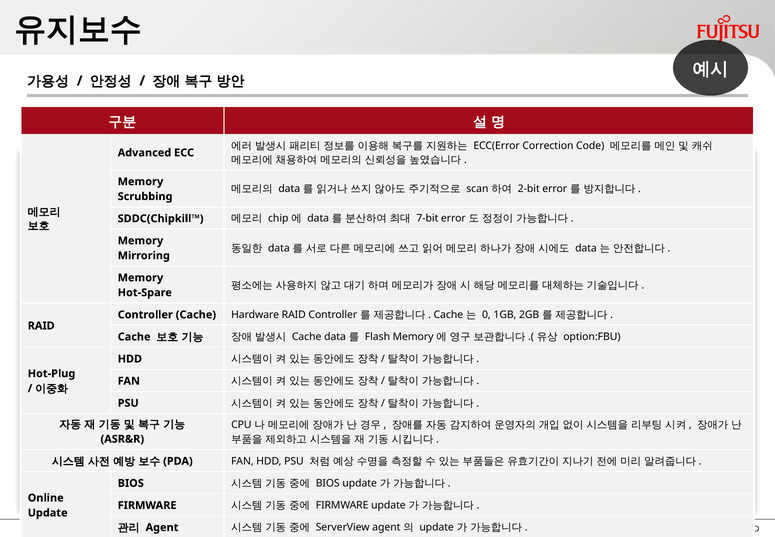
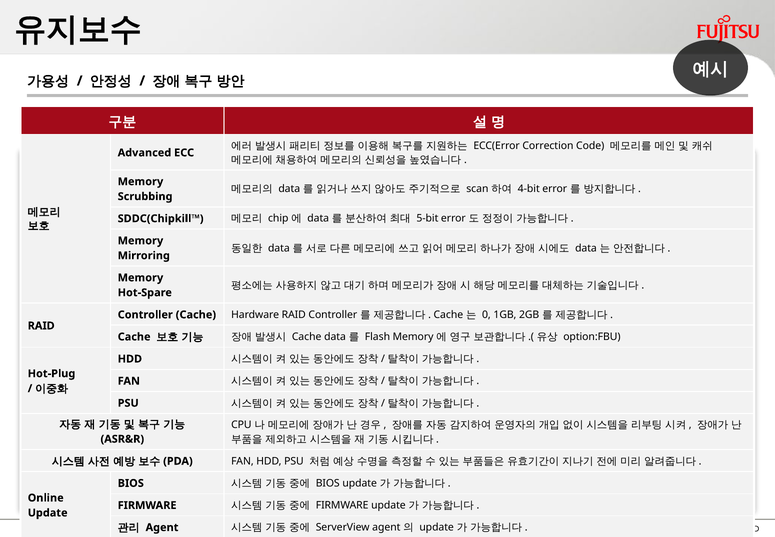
2-bit: 2-bit -> 4-bit
7-bit: 7-bit -> 5-bit
